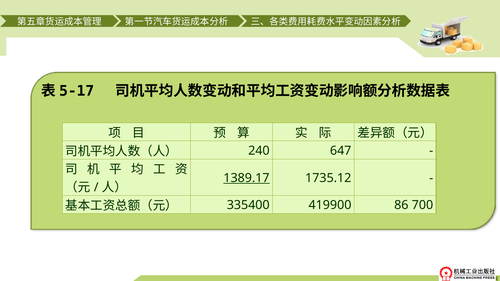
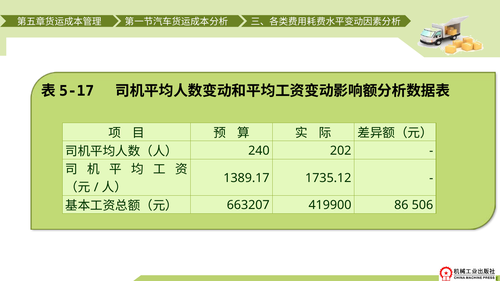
647: 647 -> 202
1389.17 underline: present -> none
335400: 335400 -> 663207
700: 700 -> 506
